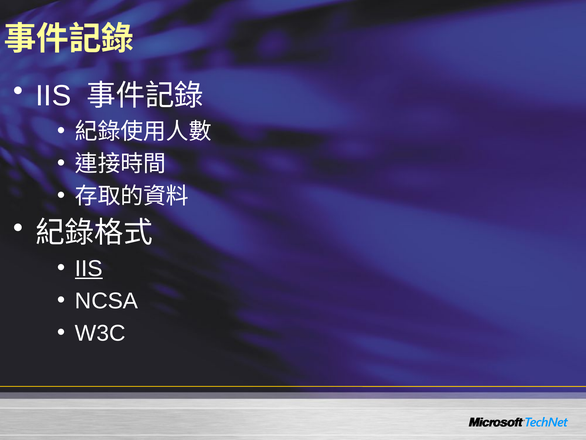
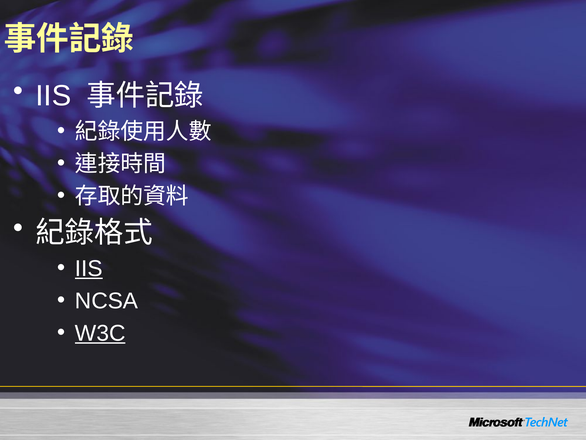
W3C underline: none -> present
